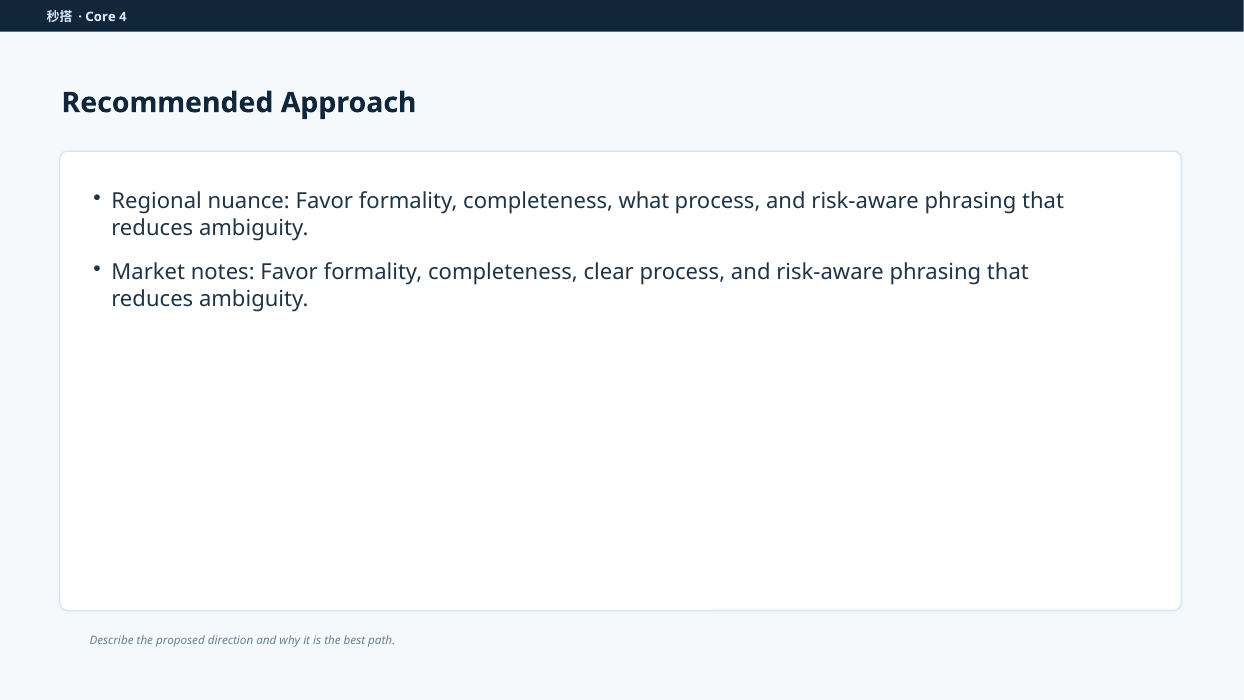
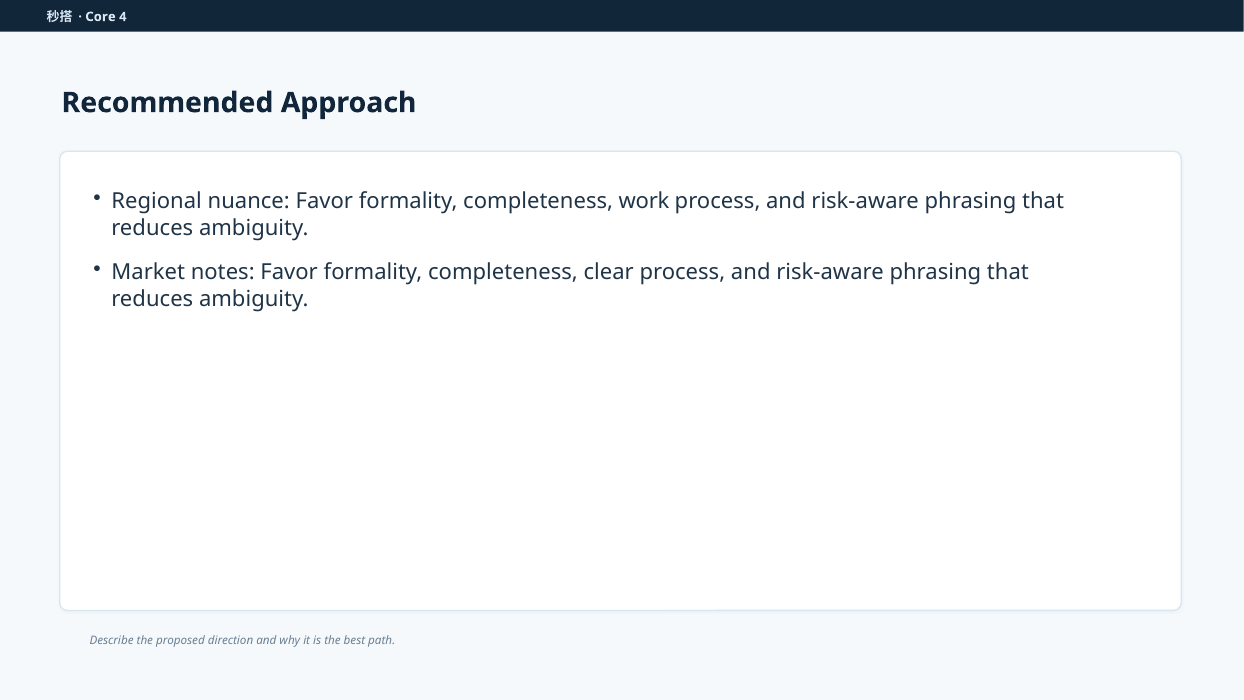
what: what -> work
